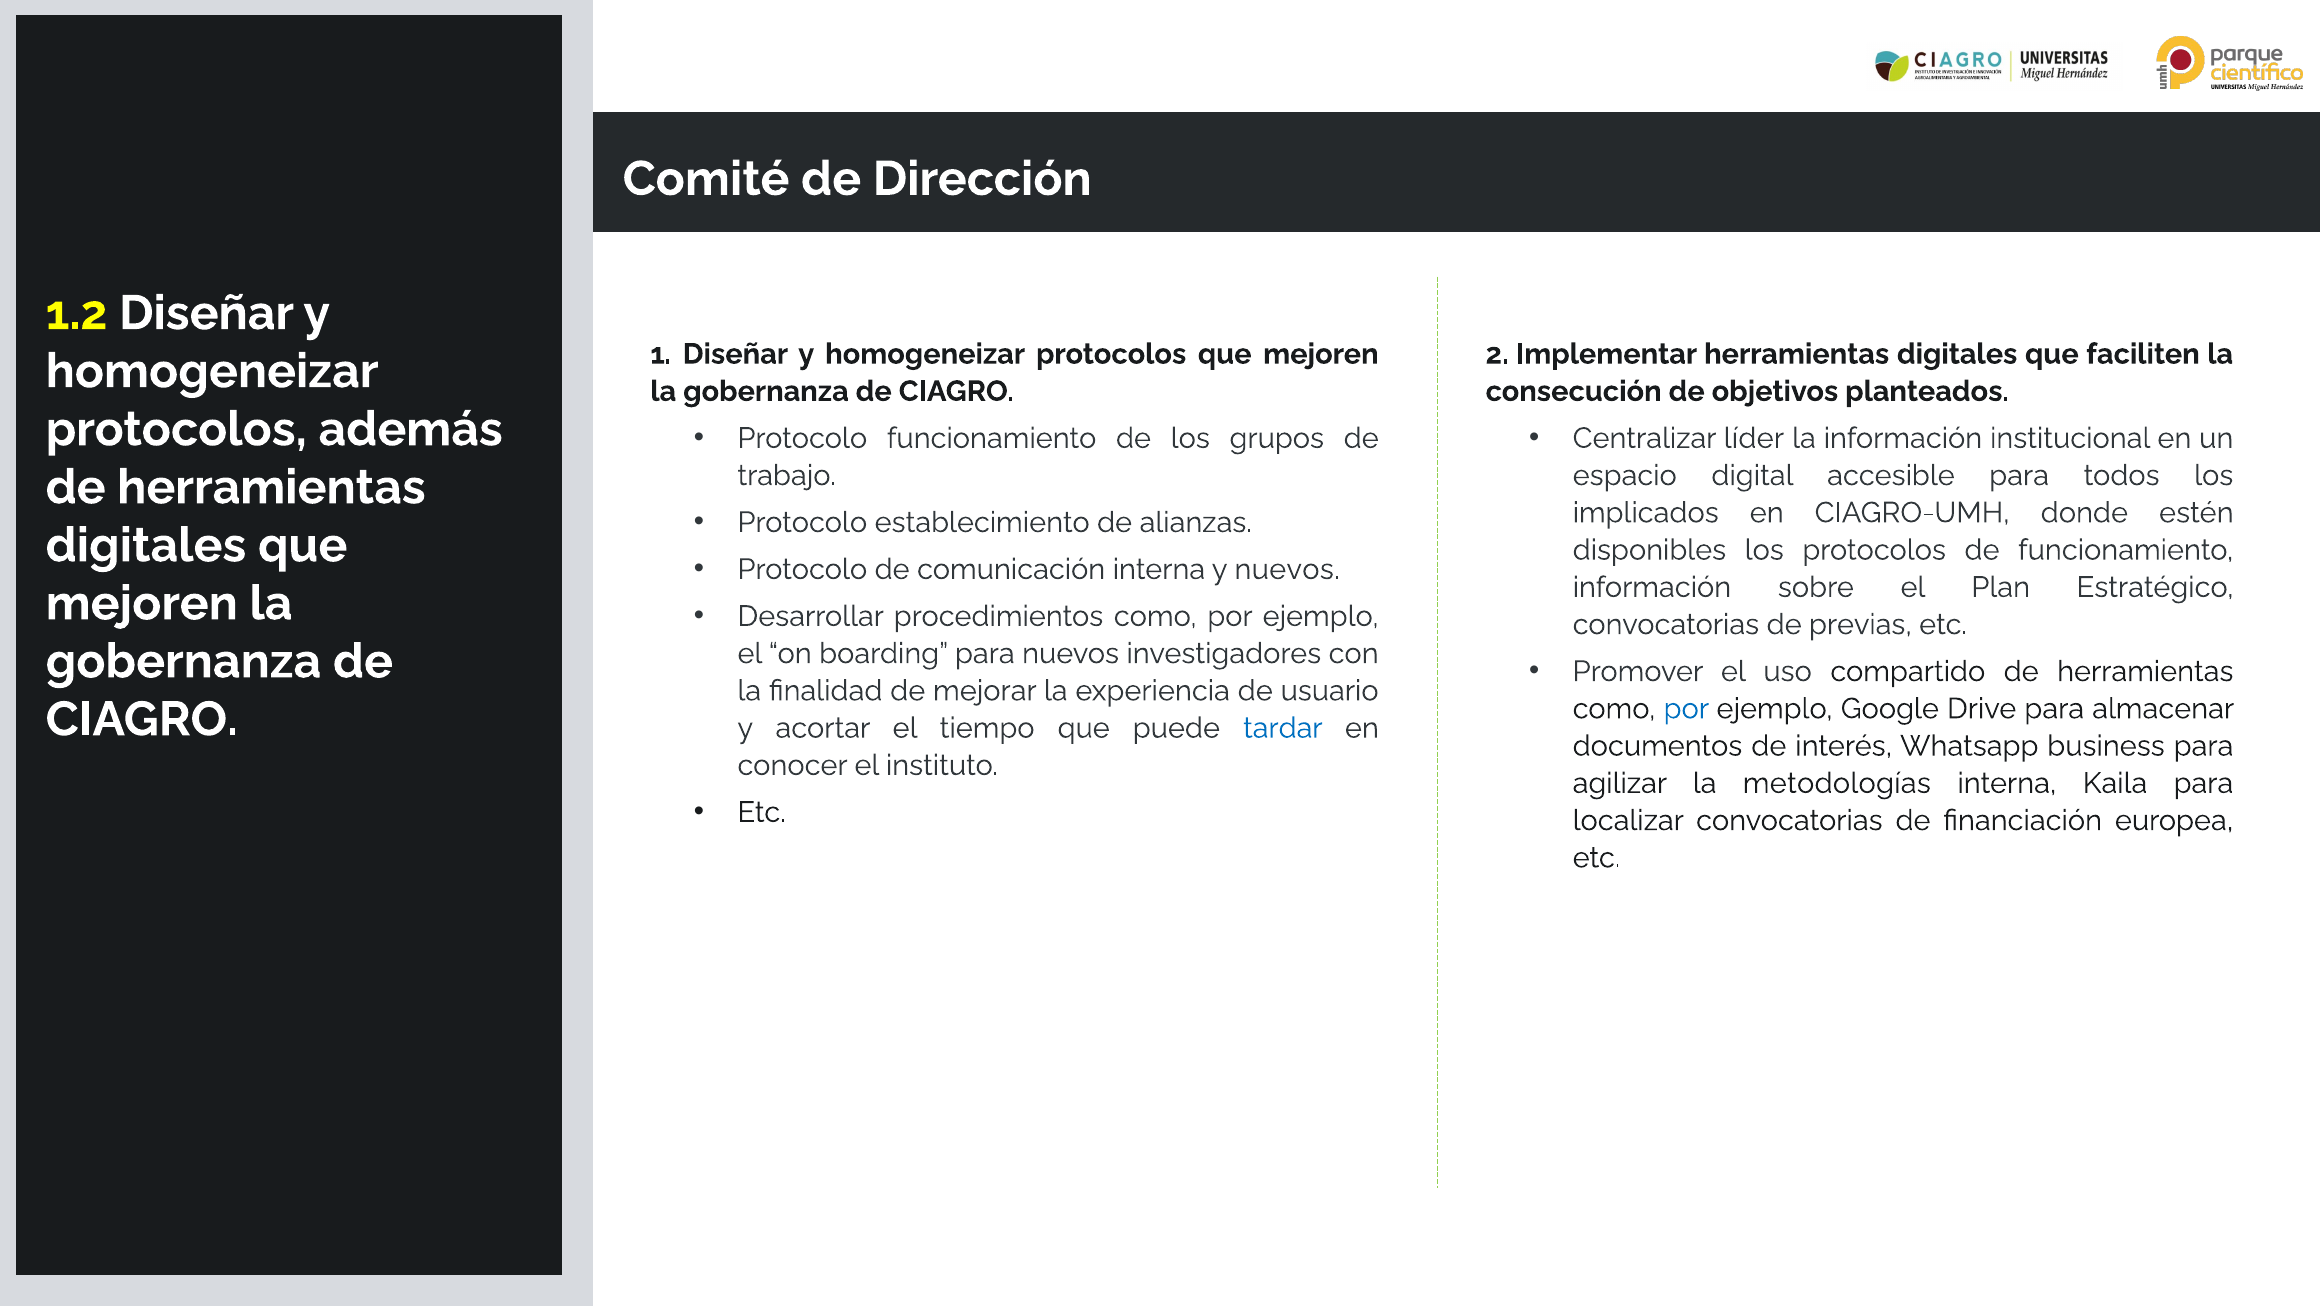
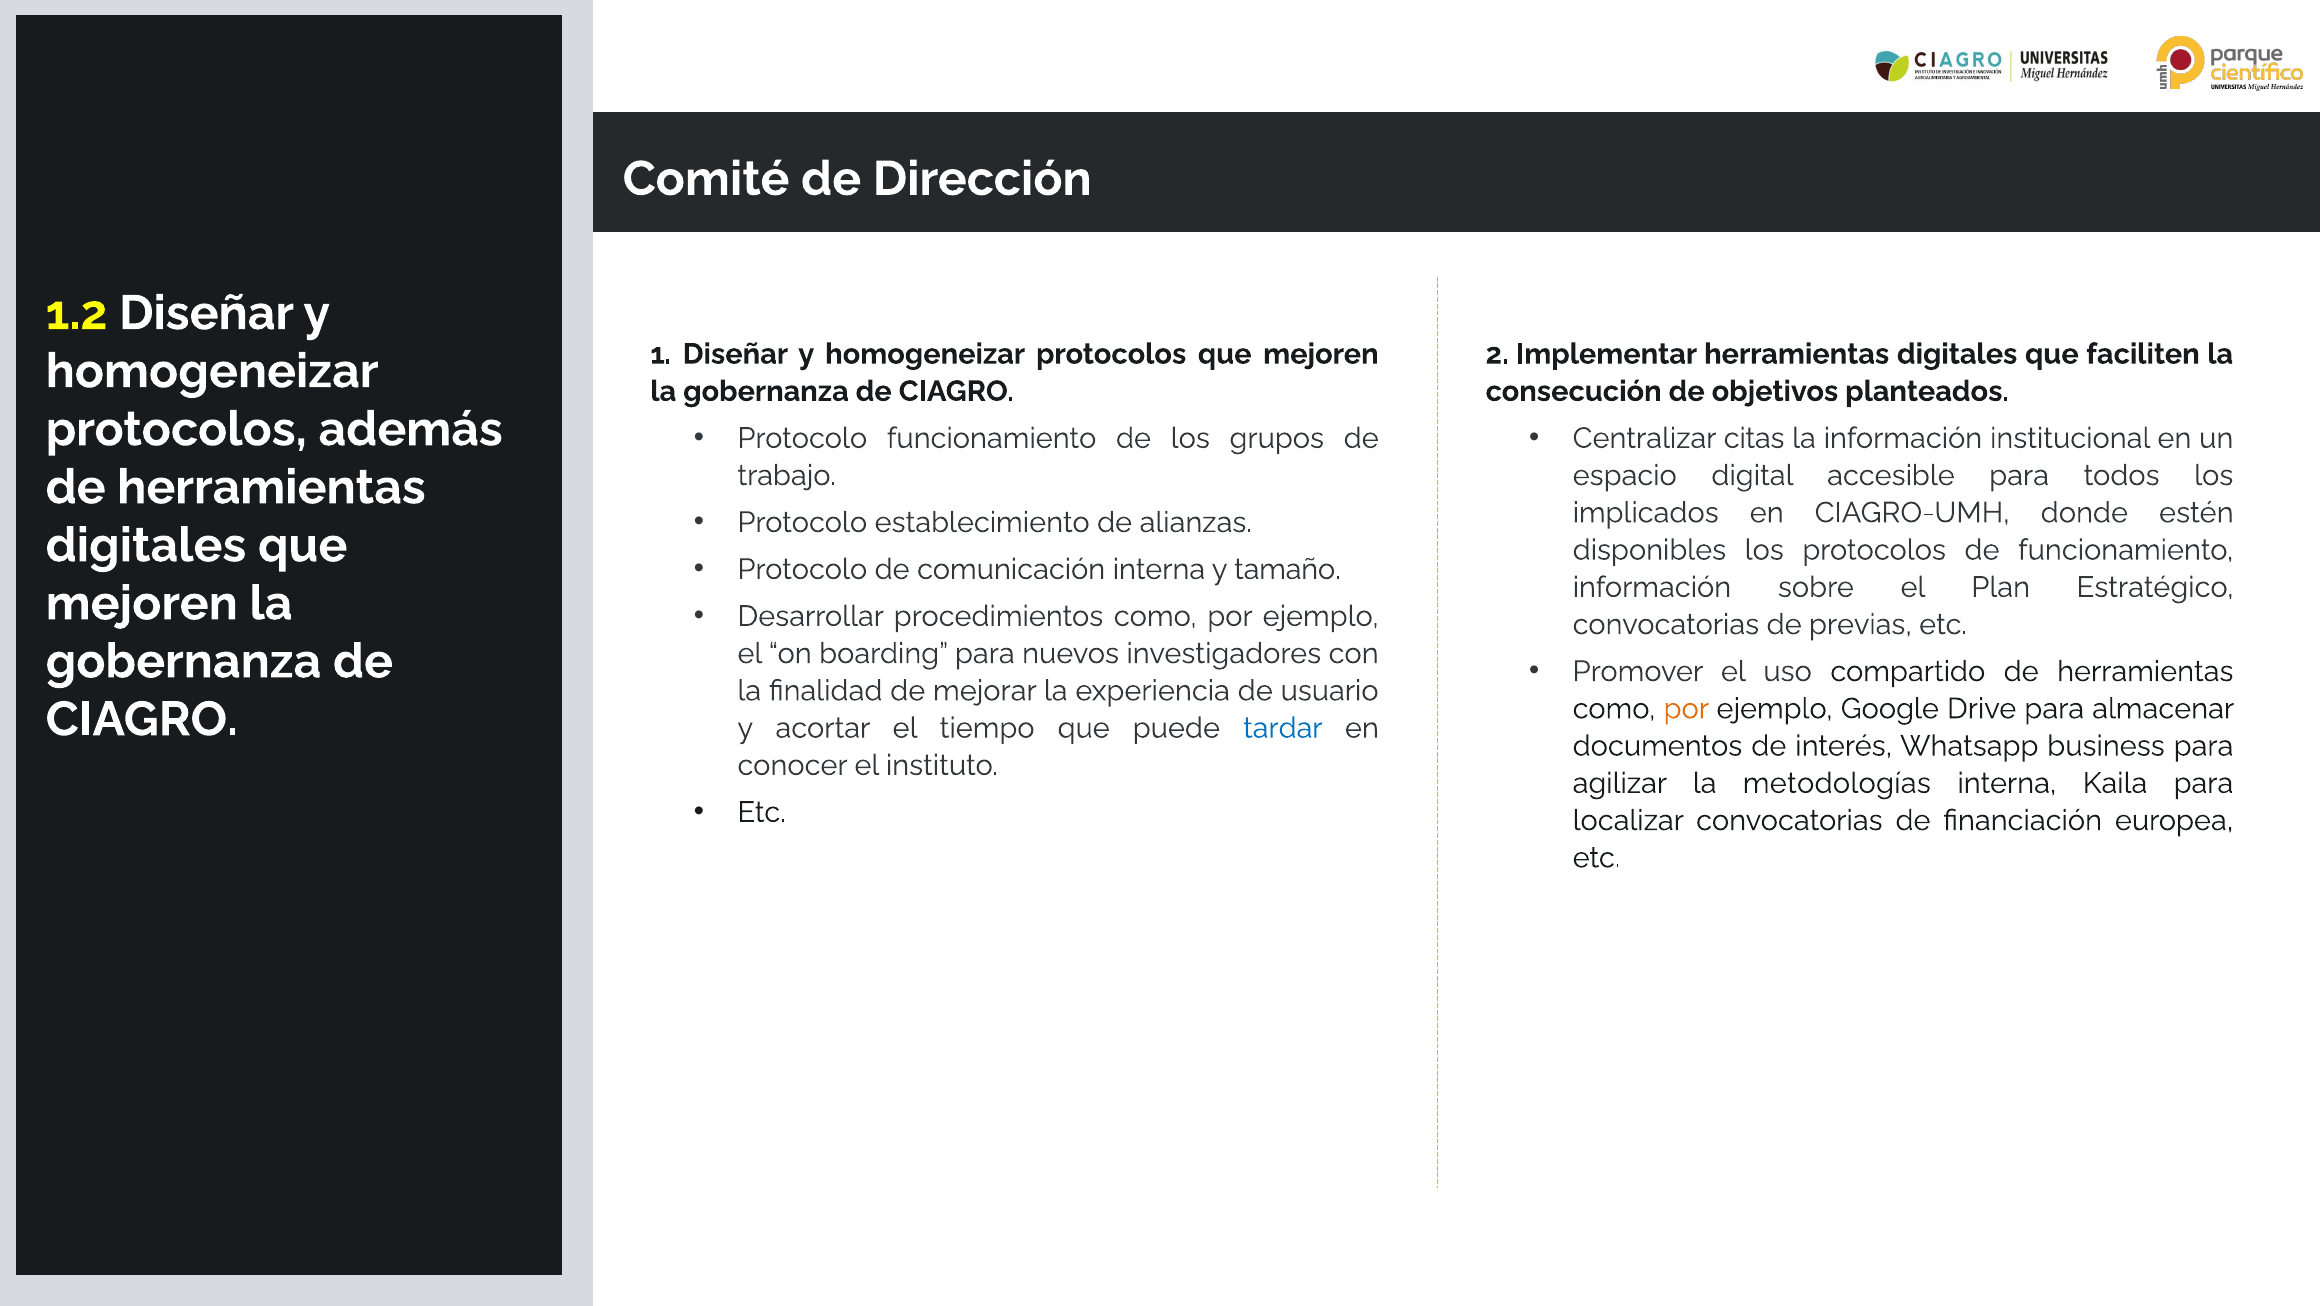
líder: líder -> citas
y nuevos: nuevos -> tamaño
por at (1686, 709) colour: blue -> orange
